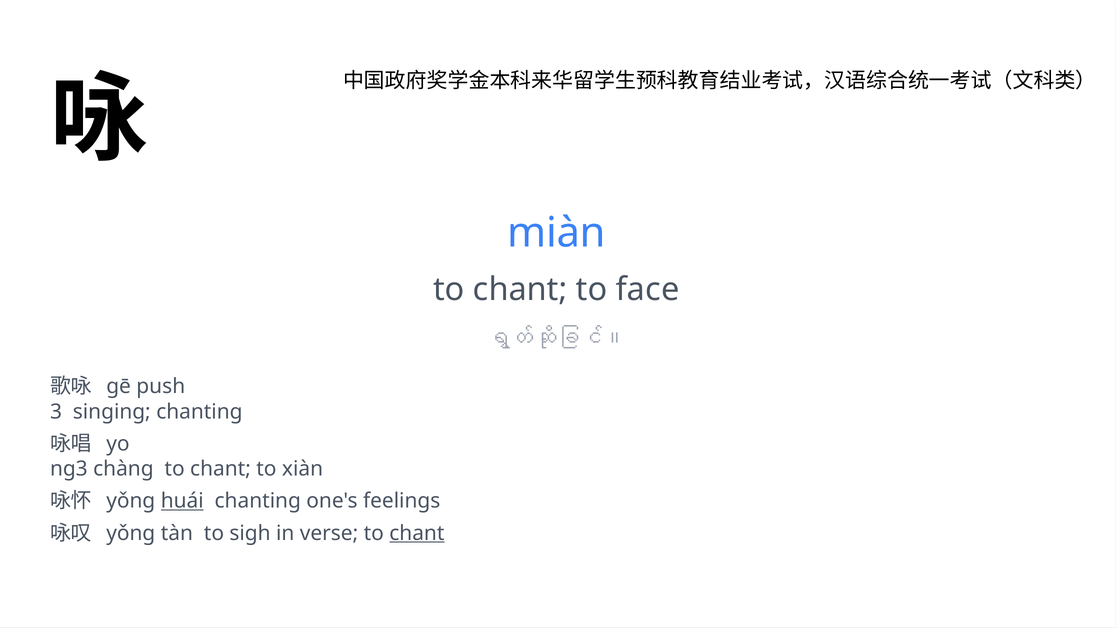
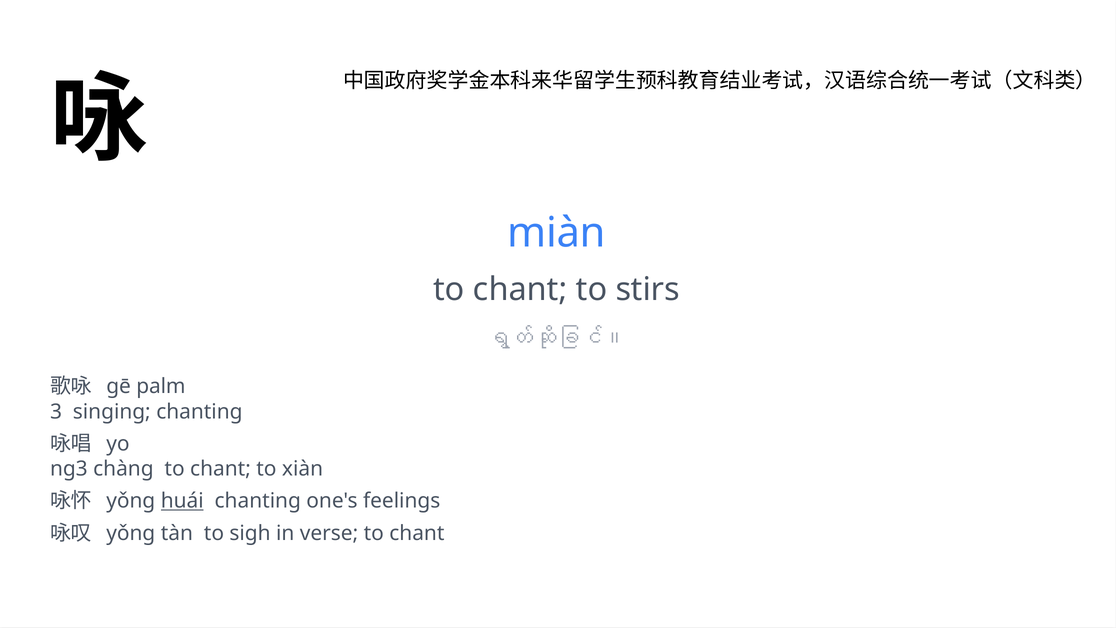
face: face -> stirs
push: push -> palm
chant at (417, 533) underline: present -> none
